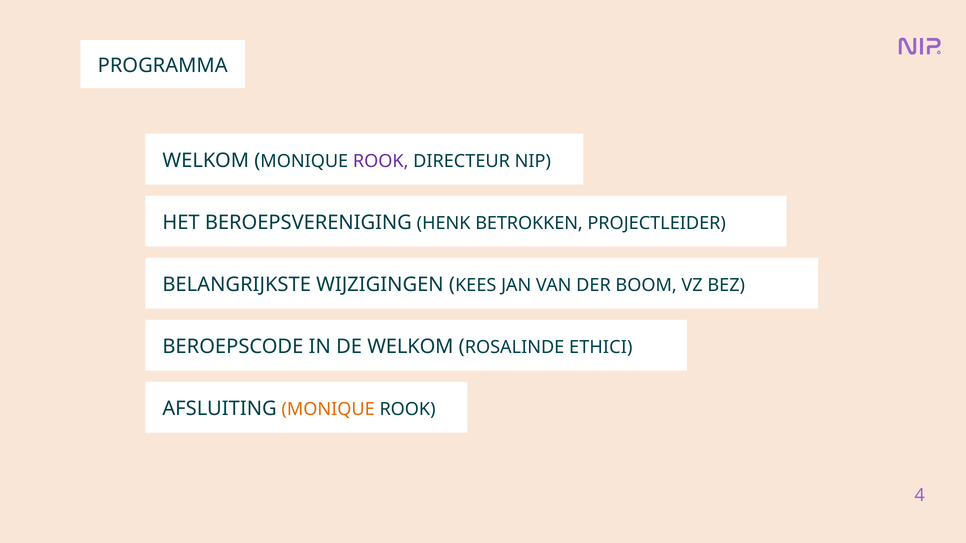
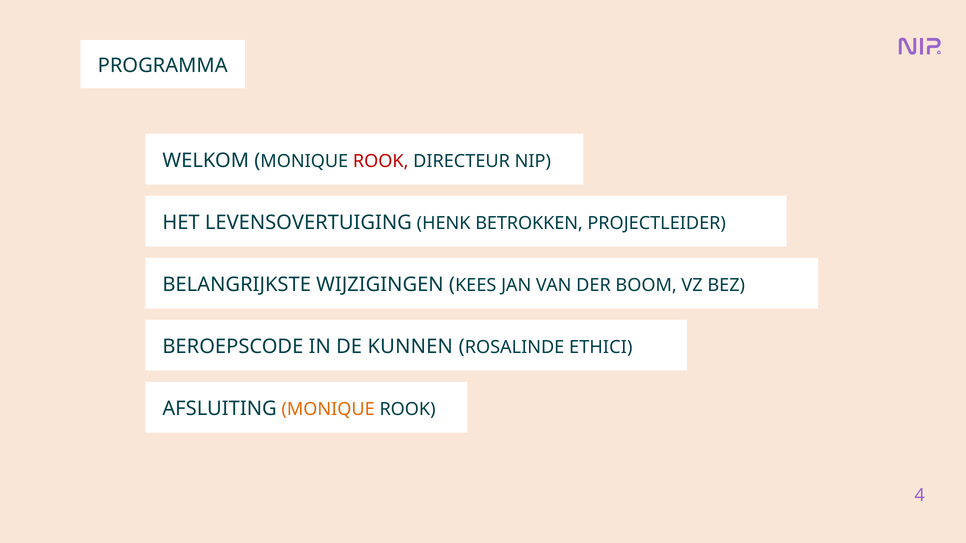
ROOK at (381, 161) colour: purple -> red
BEROEPSVERENIGING: BEROEPSVERENIGING -> LEVENSOVERTUIGING
DE WELKOM: WELKOM -> KUNNEN
